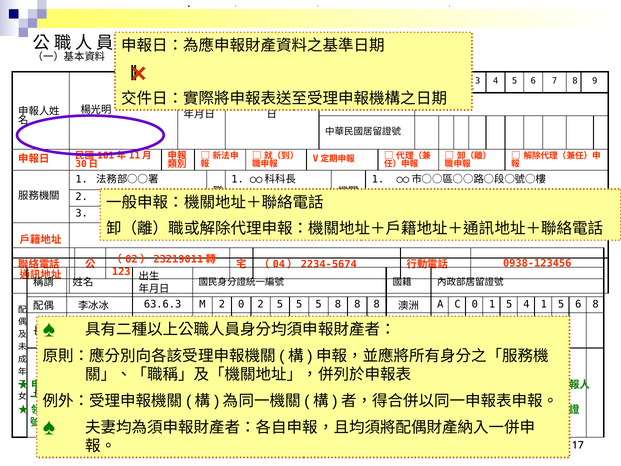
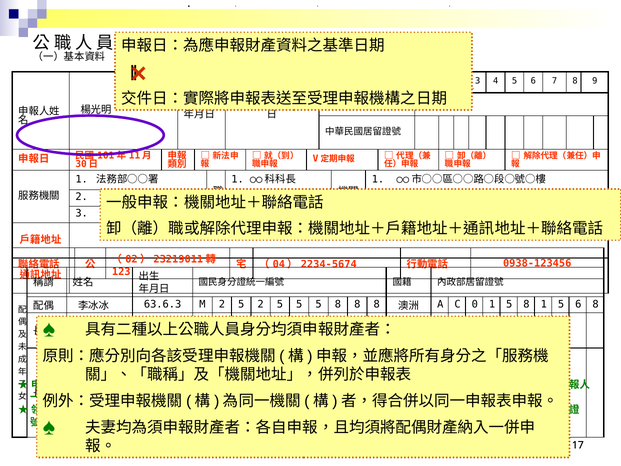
M 2 0: 0 -> 5
1 5 4: 4 -> 8
